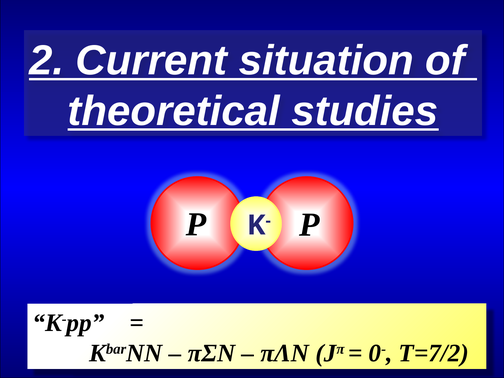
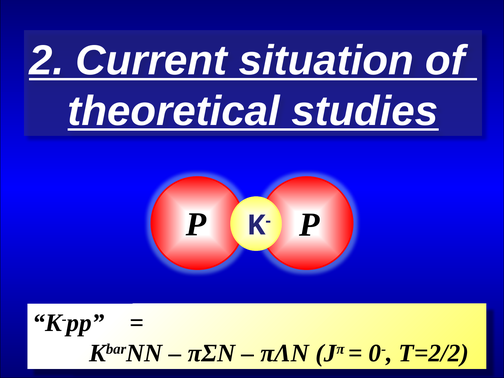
T=7/2: T=7/2 -> T=2/2
